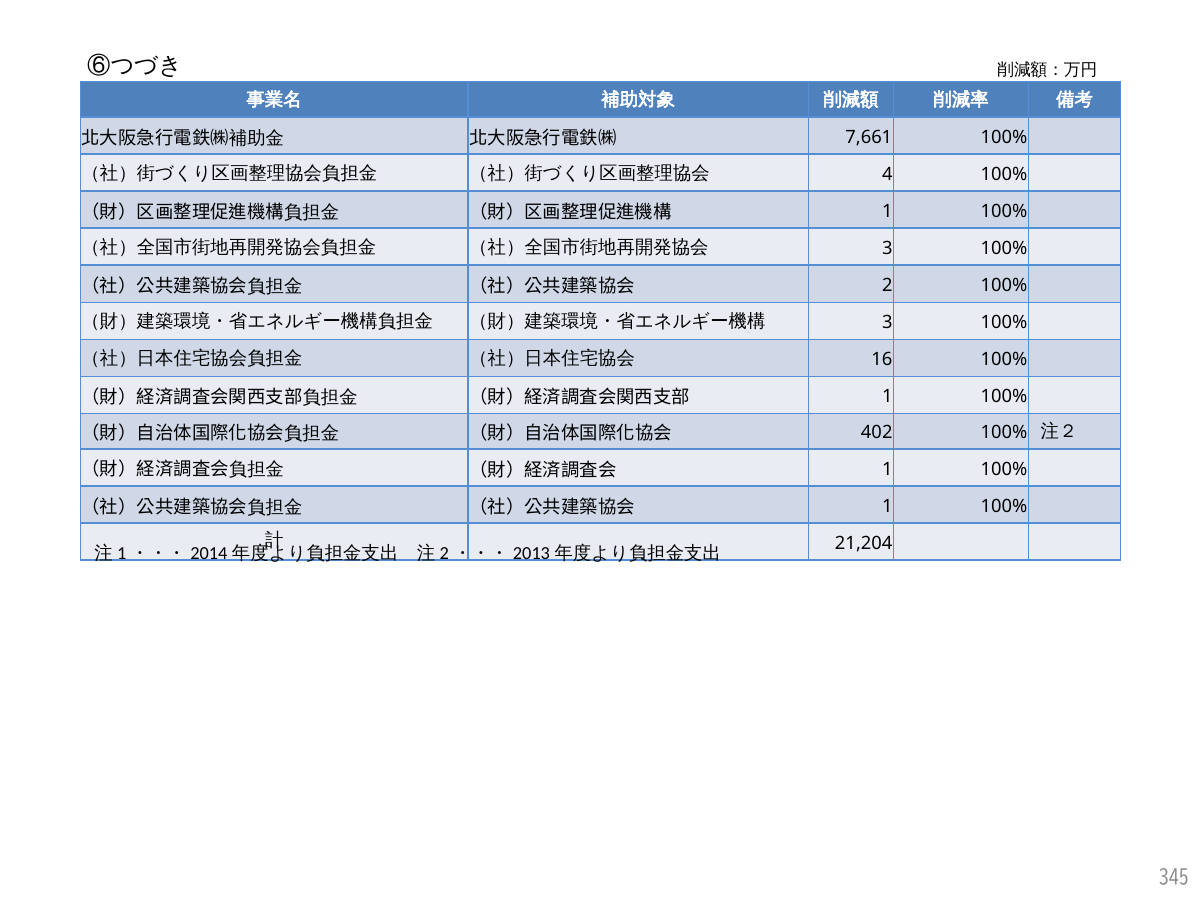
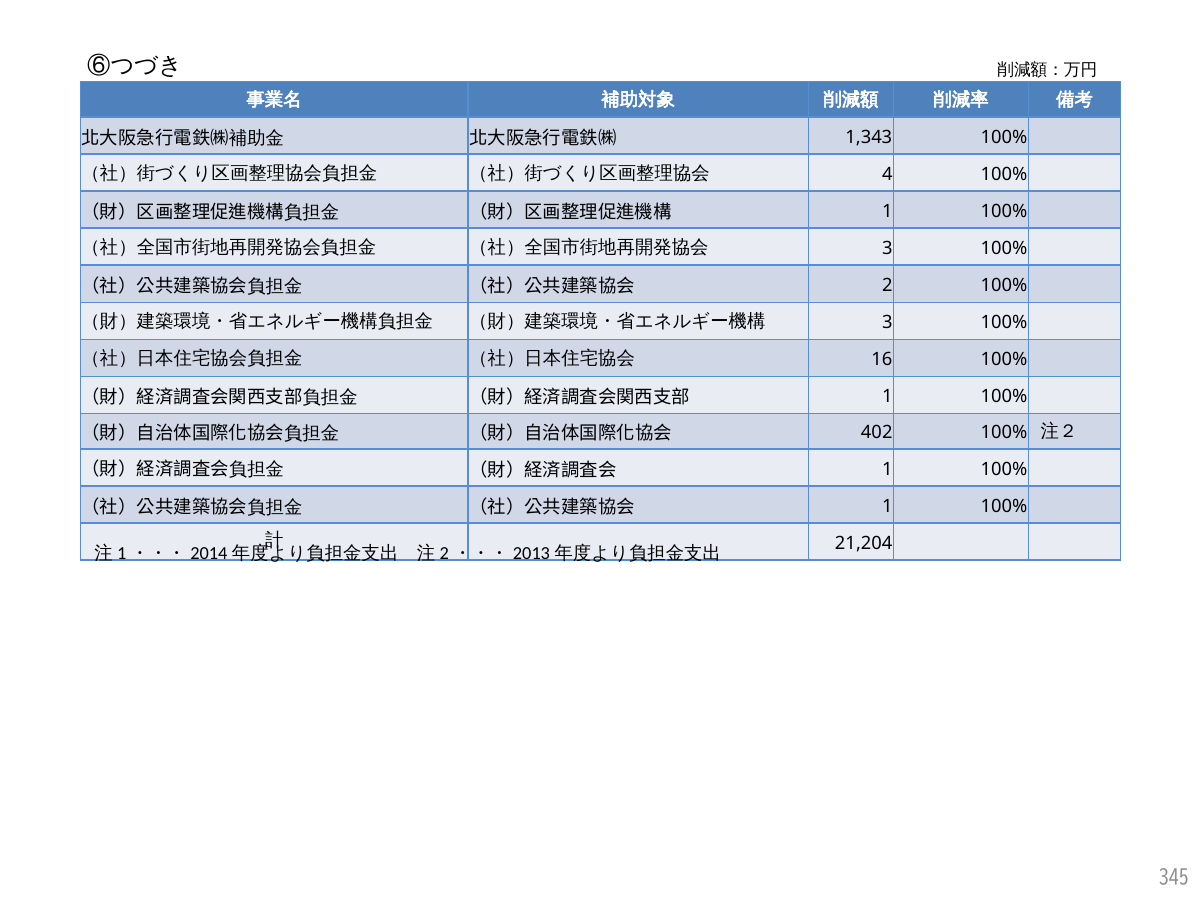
7,661: 7,661 -> 1,343
